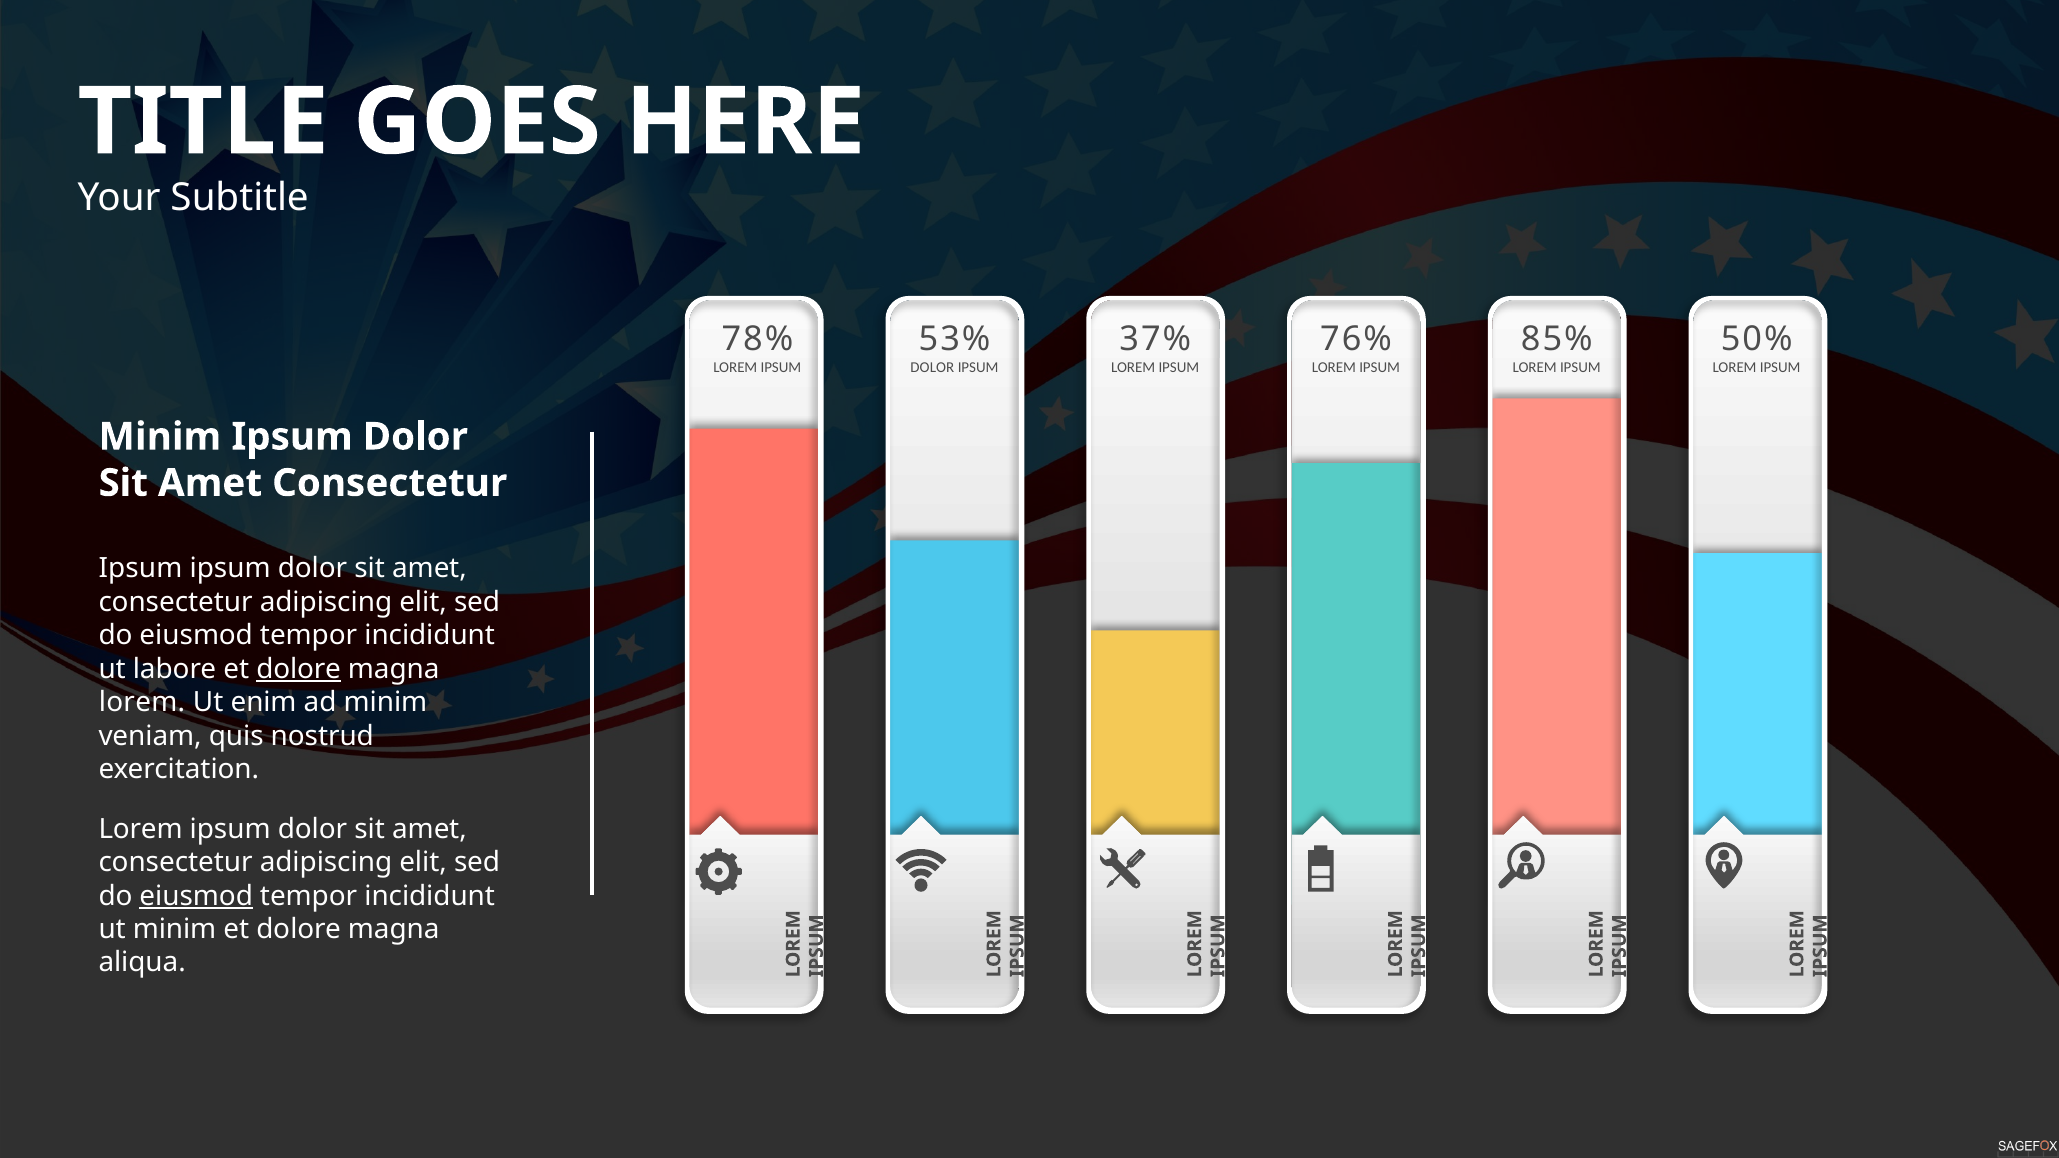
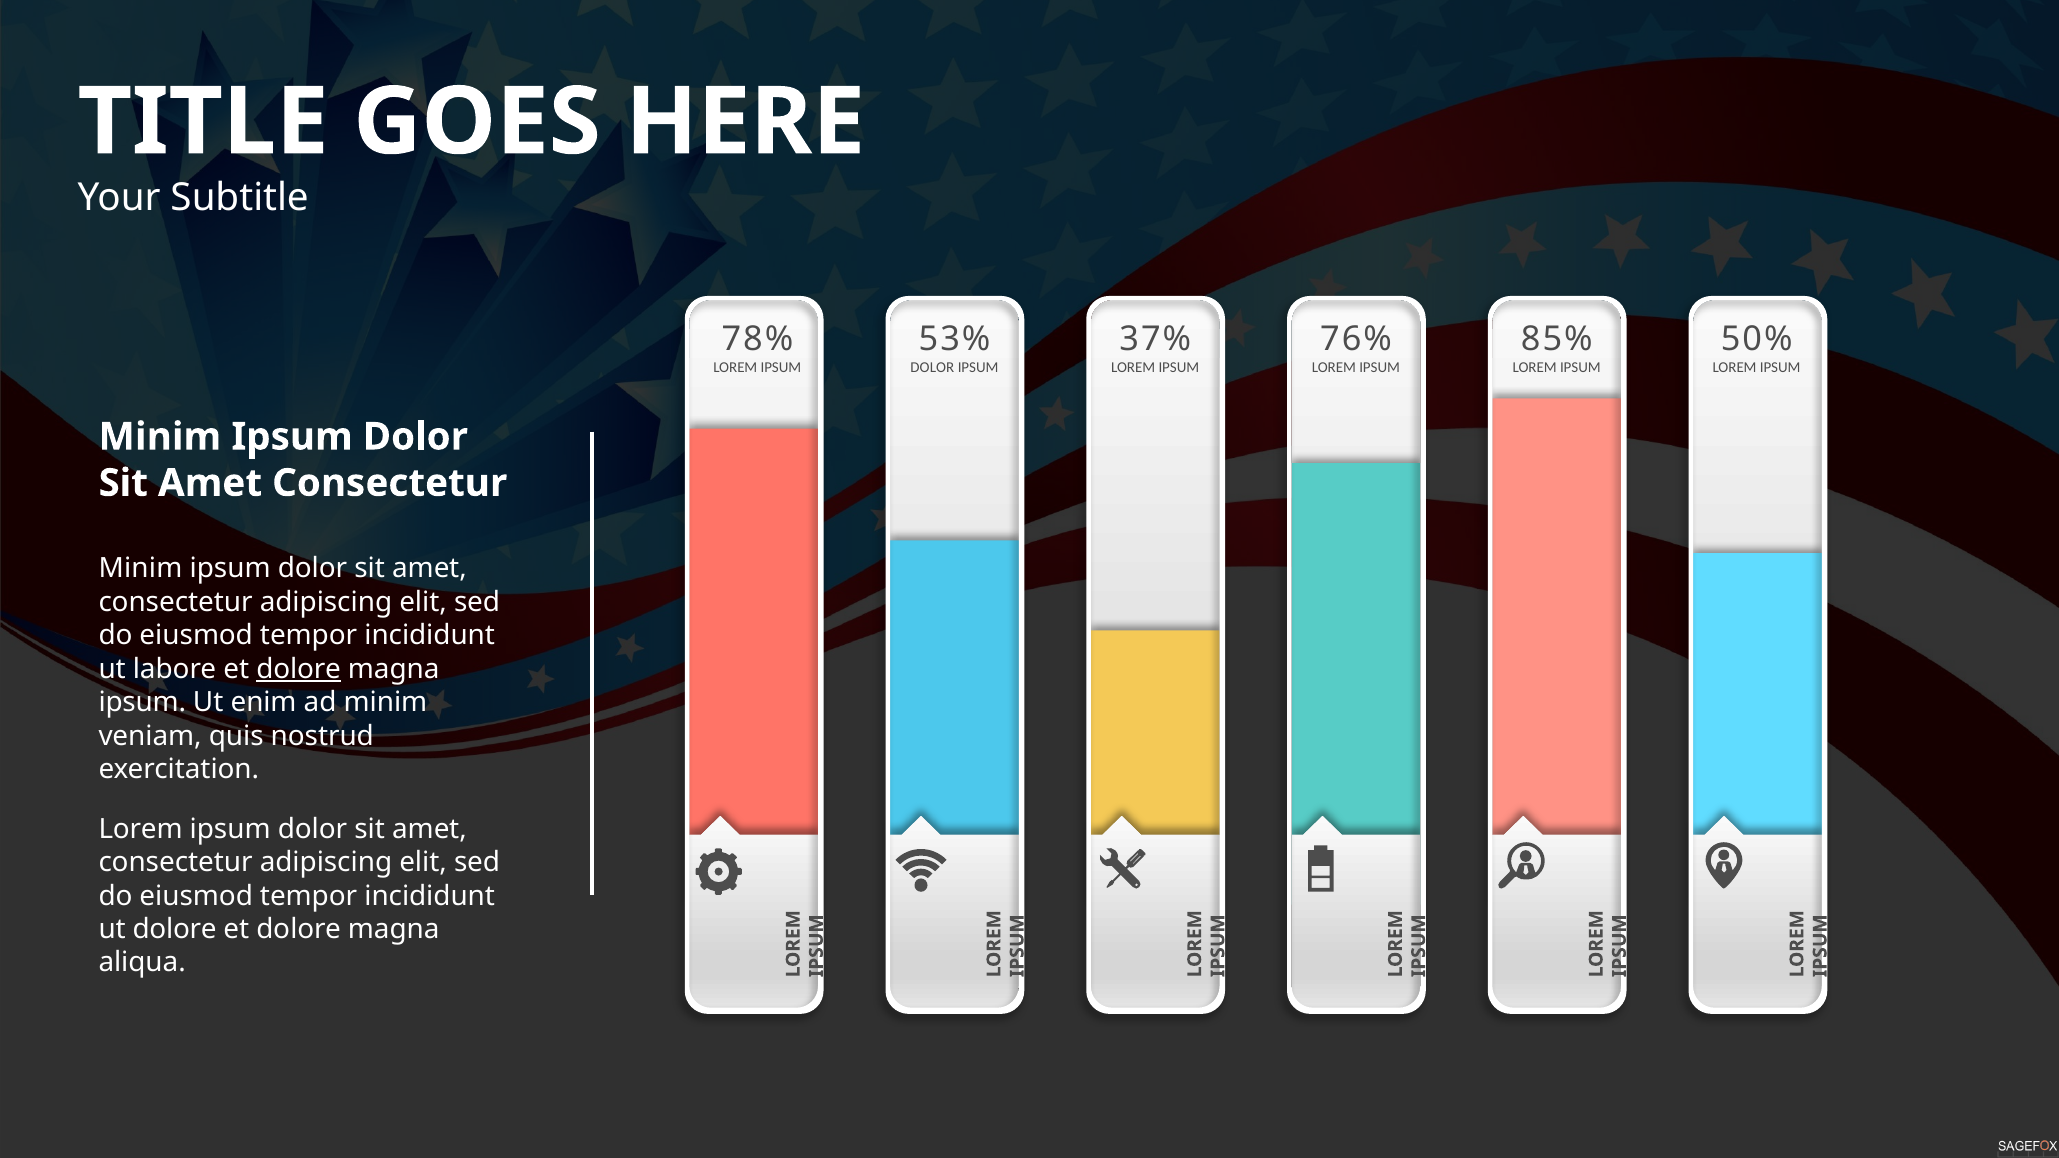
Ipsum at (141, 569): Ipsum -> Minim
lorem at (142, 703): lorem -> ipsum
eiusmod at (196, 896) underline: present -> none
ut minim: minim -> dolore
